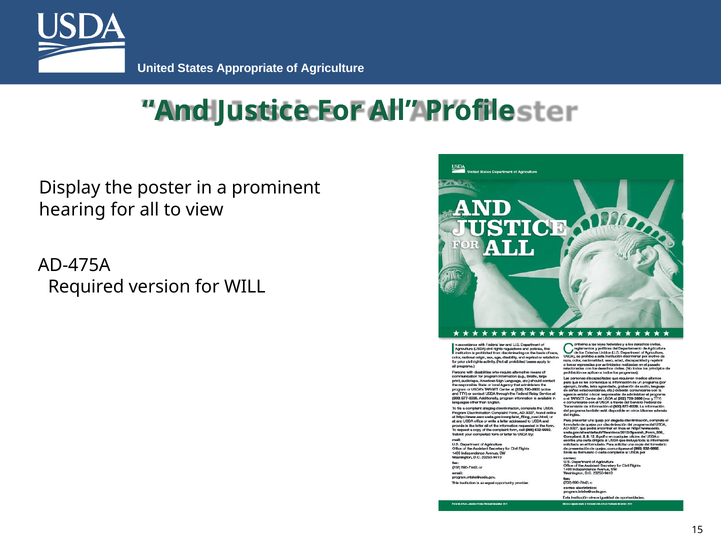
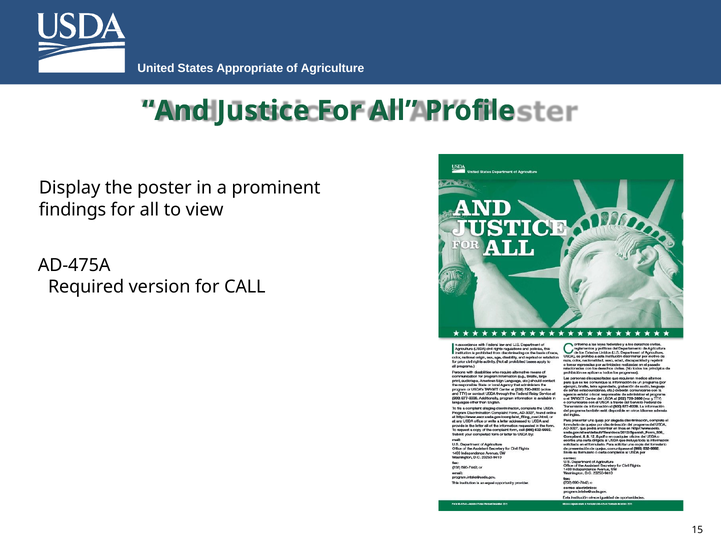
hearing: hearing -> findings
WILL: WILL -> CALL
